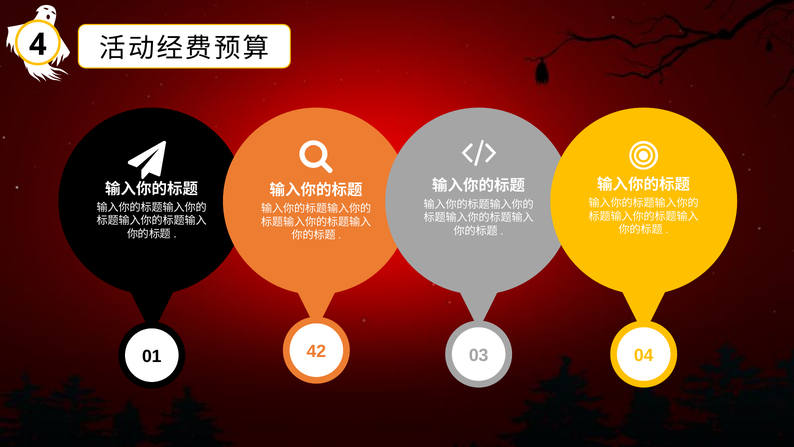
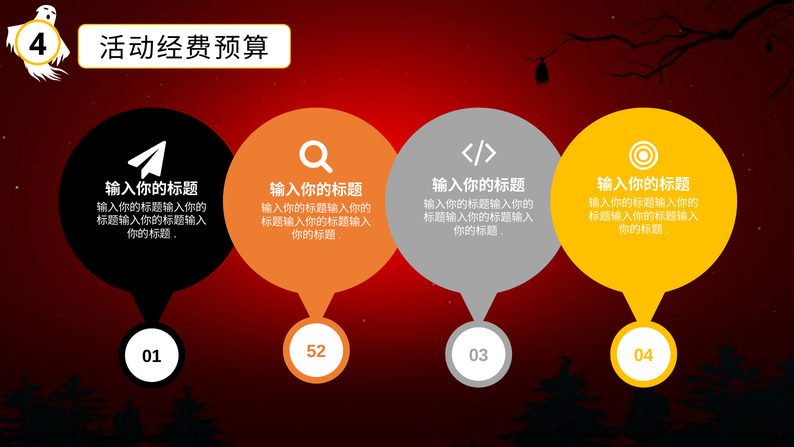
42: 42 -> 52
